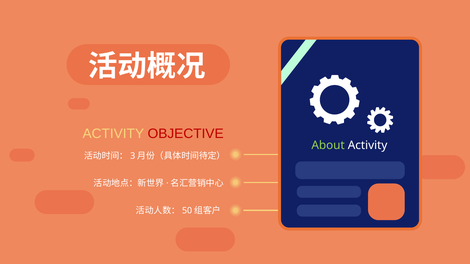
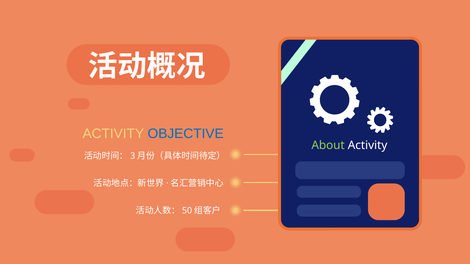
OBJECTIVE colour: red -> blue
